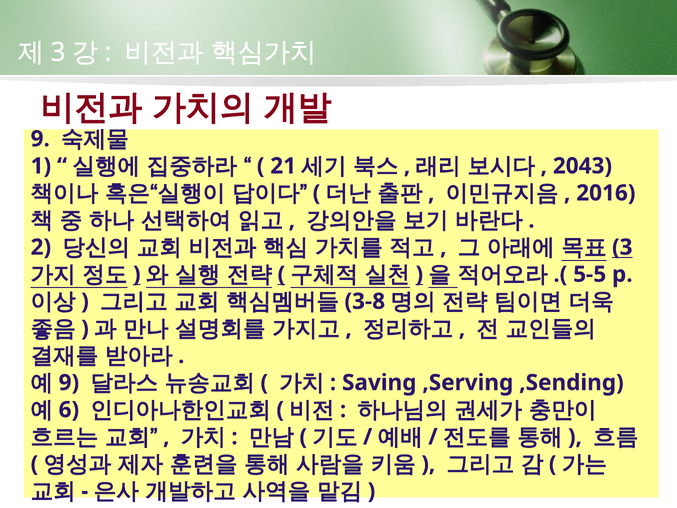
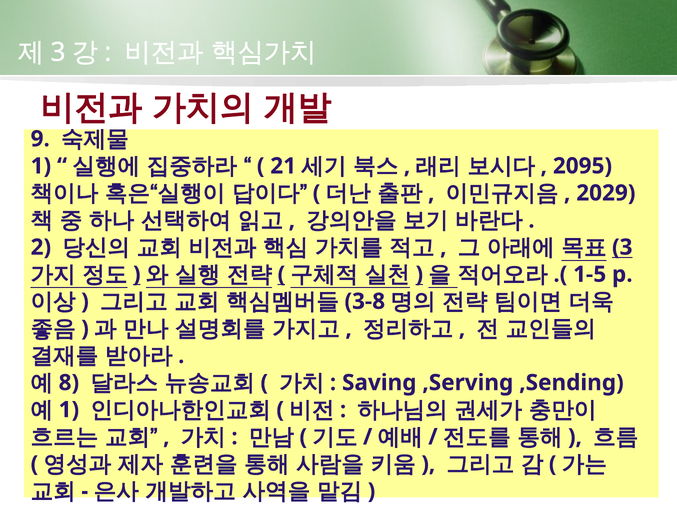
2043: 2043 -> 2095
2016: 2016 -> 2029
5-5: 5-5 -> 1-5
9 at (69, 382): 9 -> 8
6 at (69, 410): 6 -> 1
